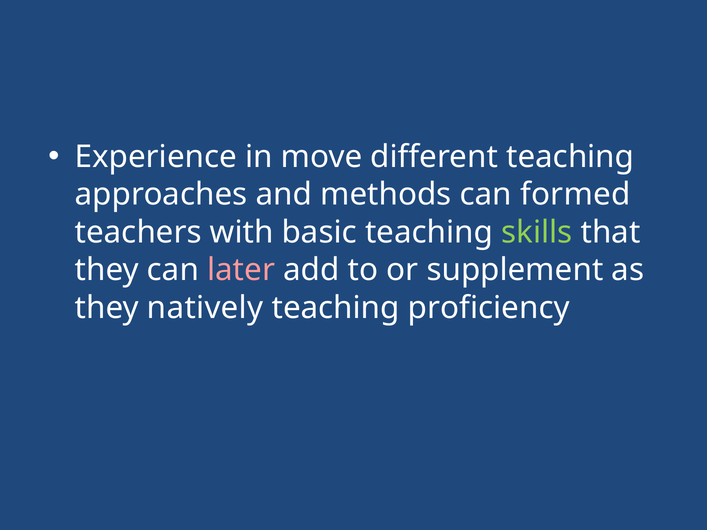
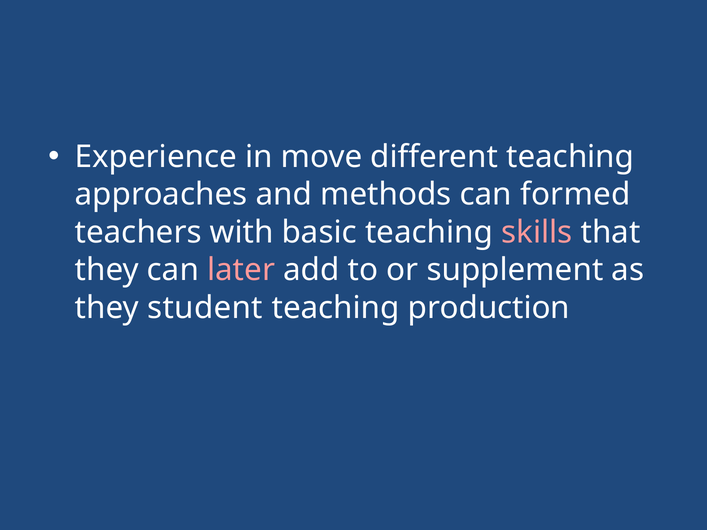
skills colour: light green -> pink
natively: natively -> student
proficiency: proficiency -> production
